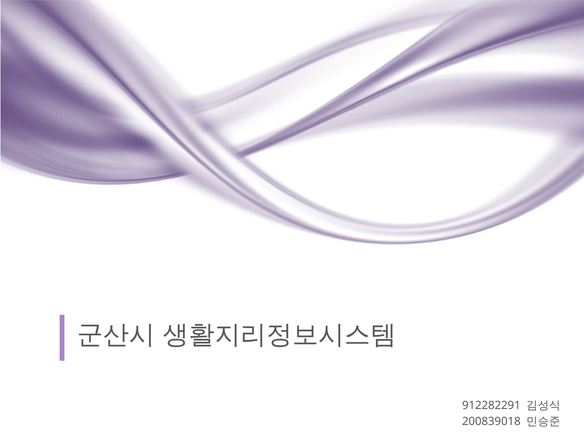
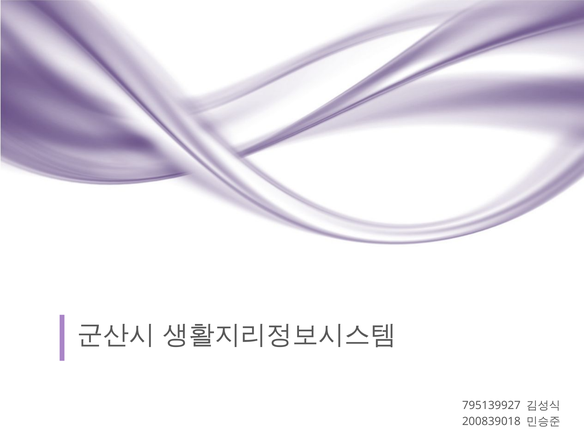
912282291: 912282291 -> 795139927
